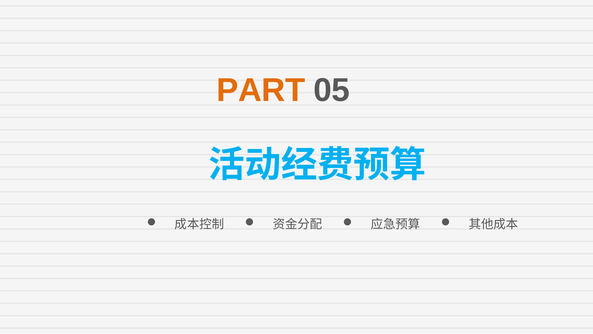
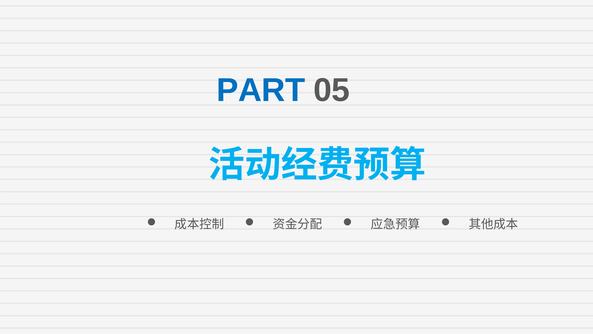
PART colour: orange -> blue
